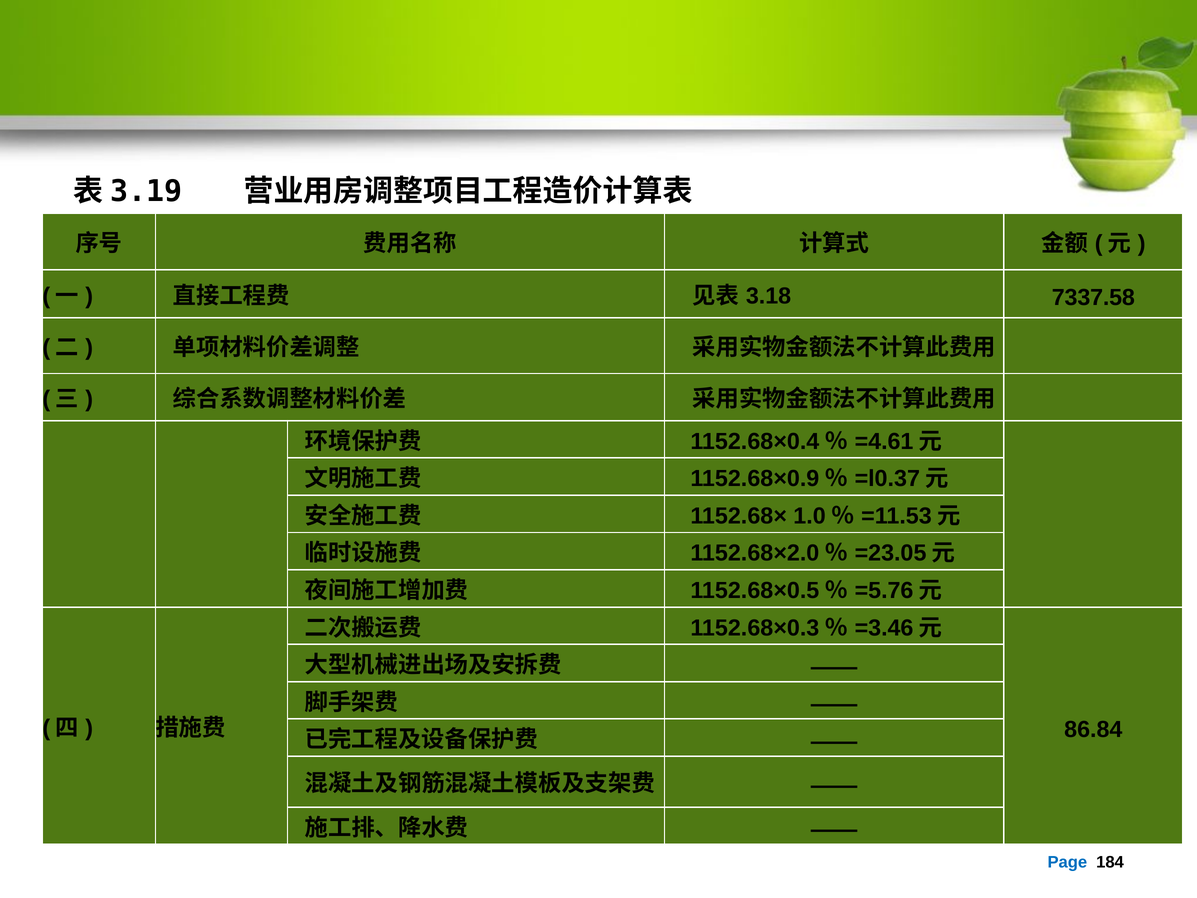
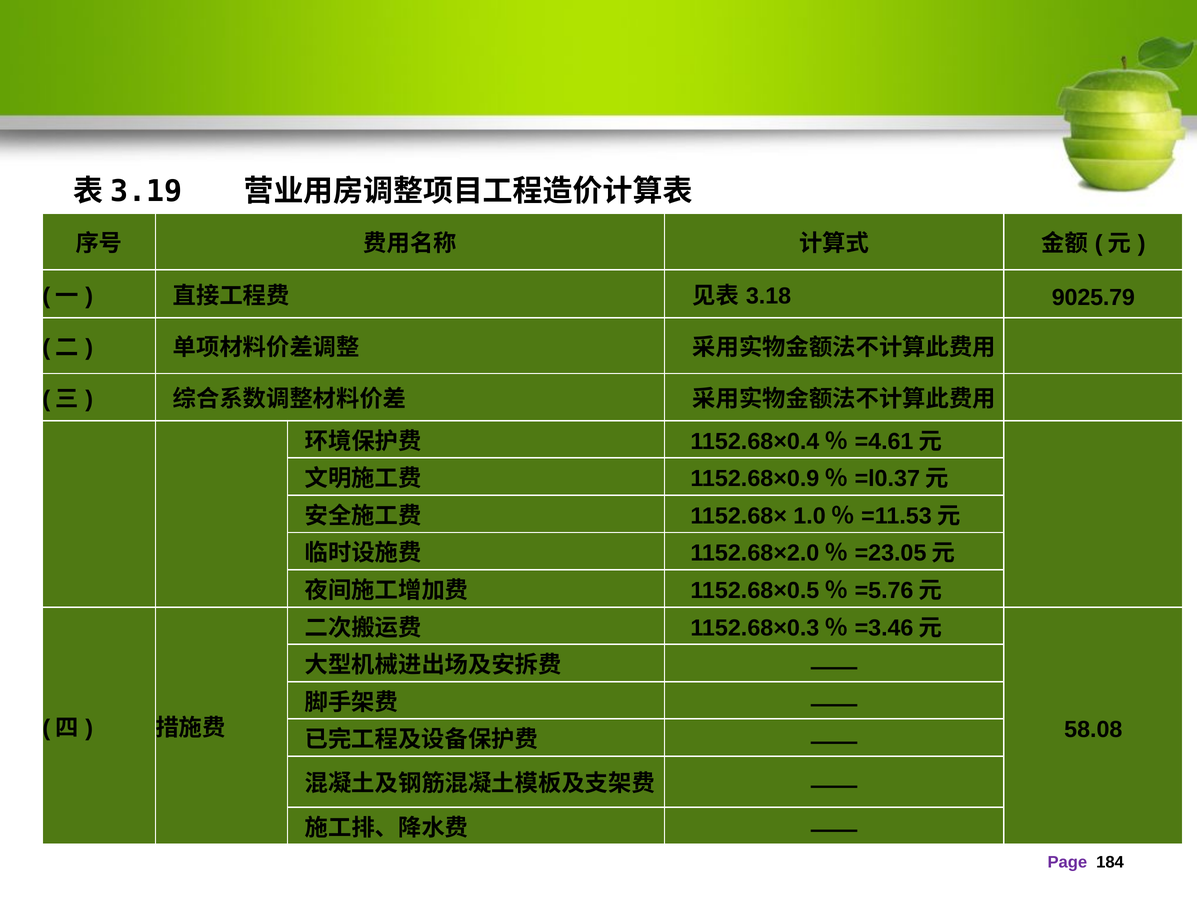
7337.58: 7337.58 -> 9025.79
86.84: 86.84 -> 58.08
Page colour: blue -> purple
